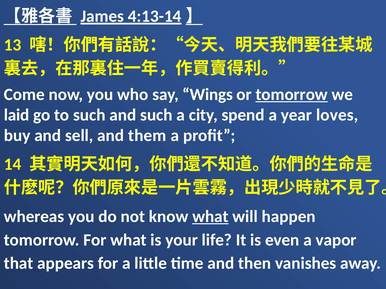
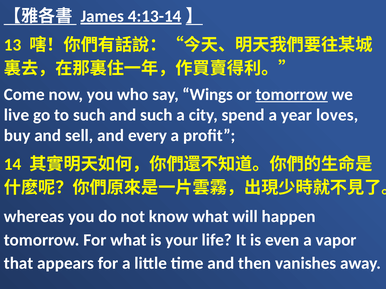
laid: laid -> live
them: them -> every
what at (210, 217) underline: present -> none
